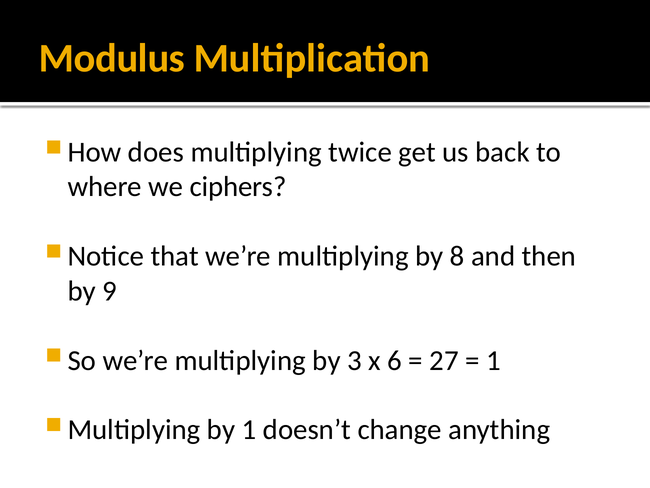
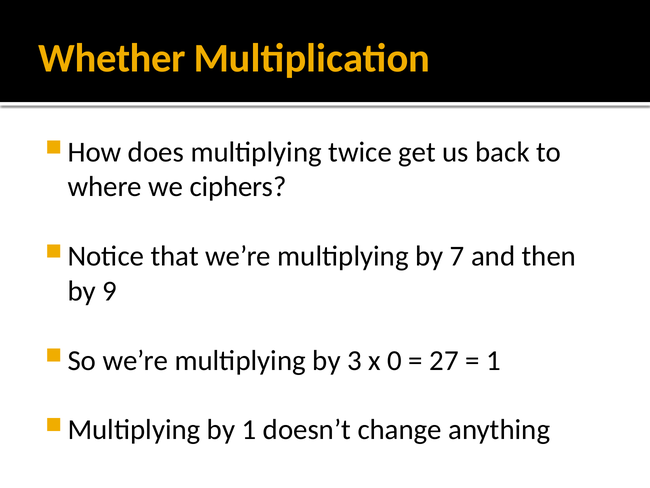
Modulus: Modulus -> Whether
8: 8 -> 7
6: 6 -> 0
